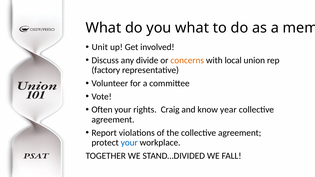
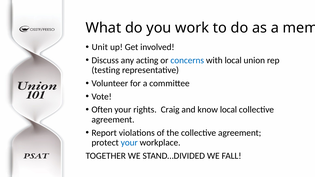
you what: what -> work
divide: divide -> acting
concerns colour: orange -> blue
factory: factory -> testing
know year: year -> local
